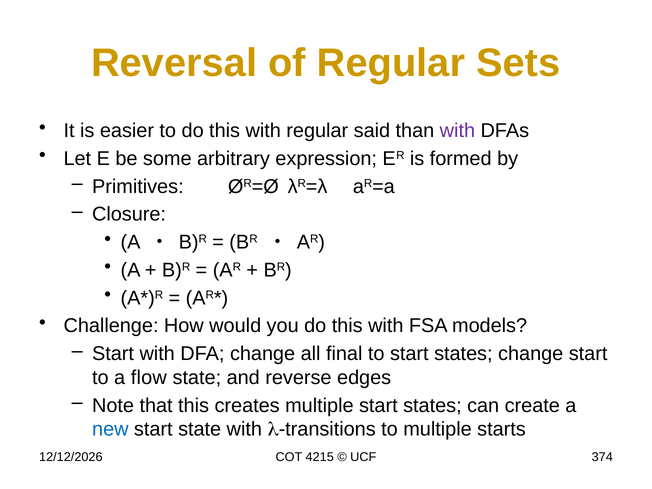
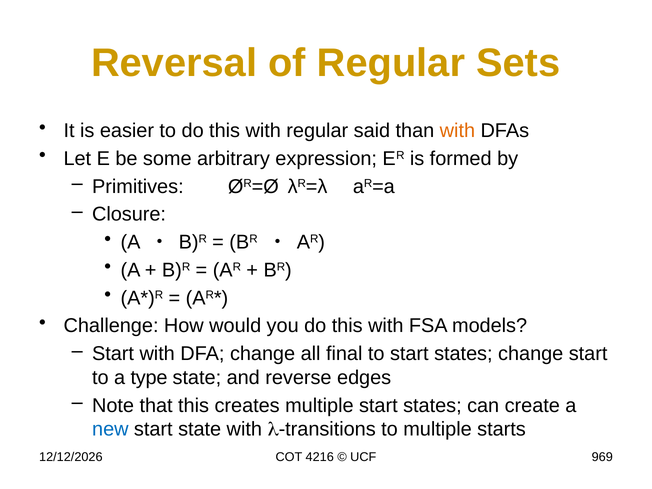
with at (457, 131) colour: purple -> orange
flow: flow -> type
4215: 4215 -> 4216
374: 374 -> 969
